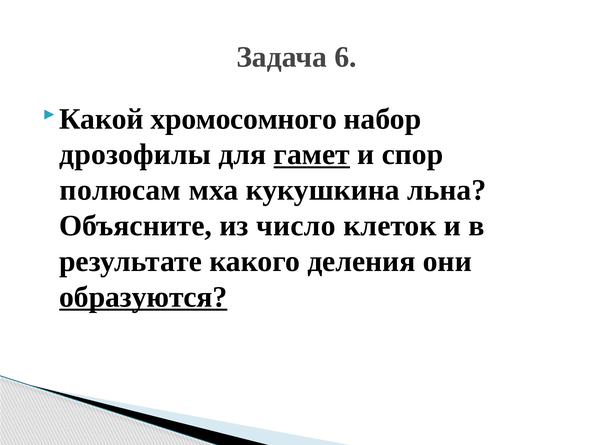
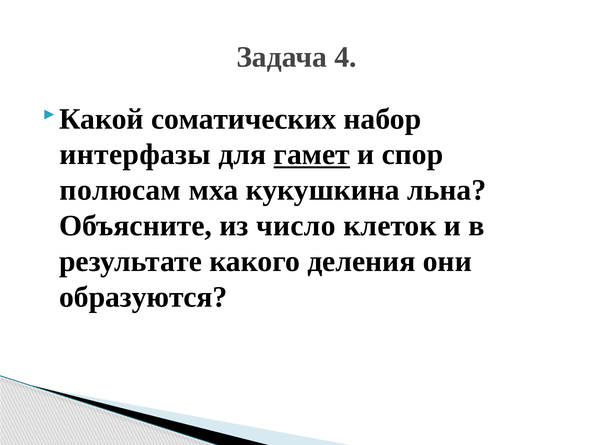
6: 6 -> 4
хромосомного: хромосомного -> соматических
дрозофилы: дрозофилы -> интерфазы
образуются underline: present -> none
